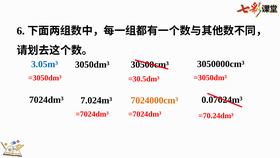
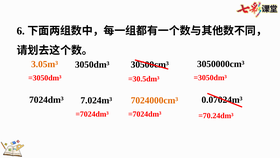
3.05m³ colour: blue -> orange
